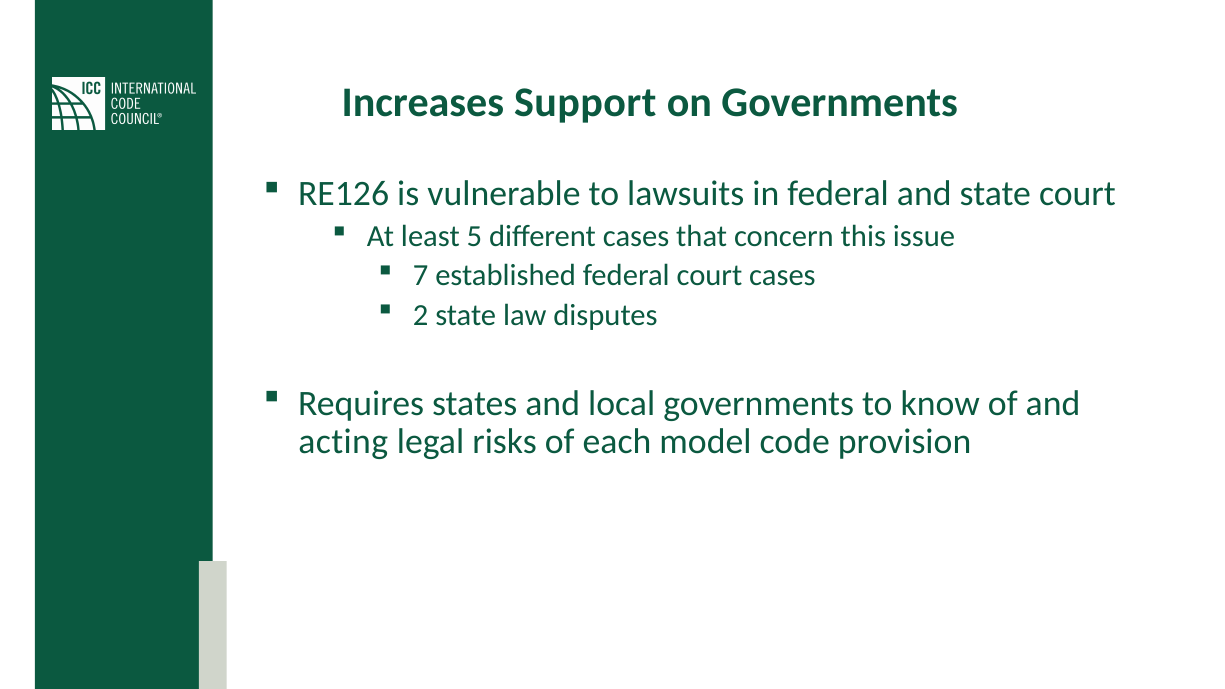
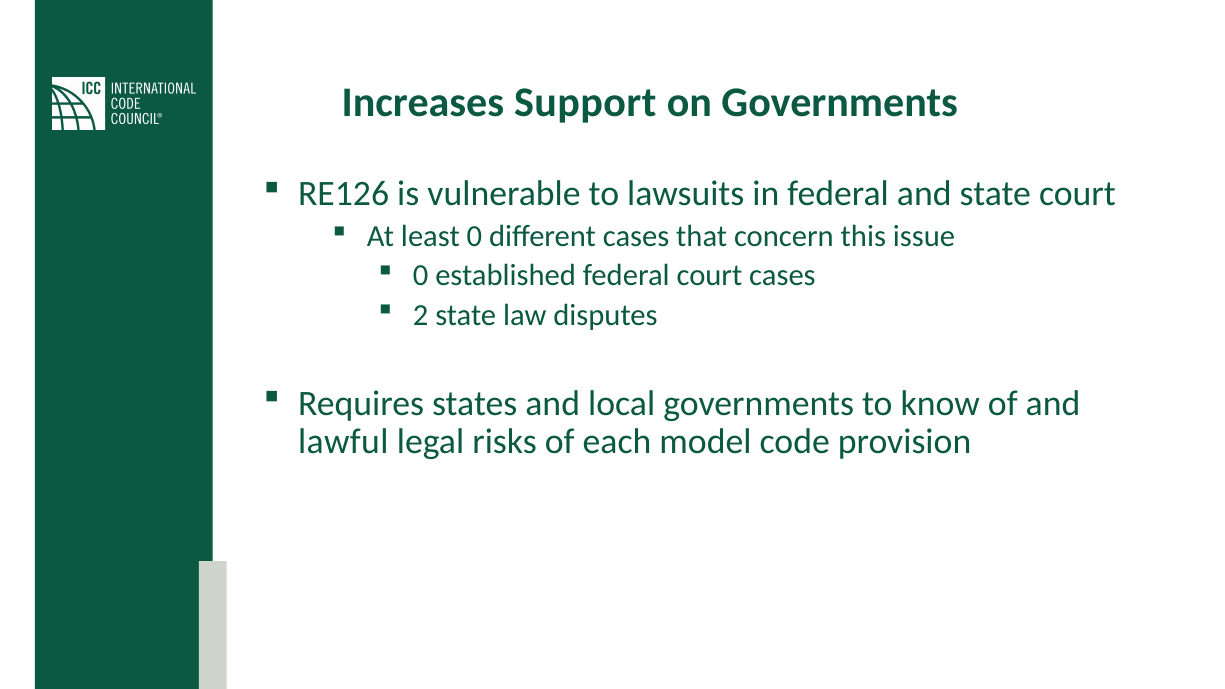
least 5: 5 -> 0
7 at (421, 276): 7 -> 0
acting: acting -> lawful
